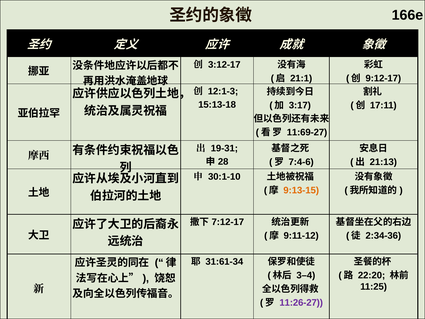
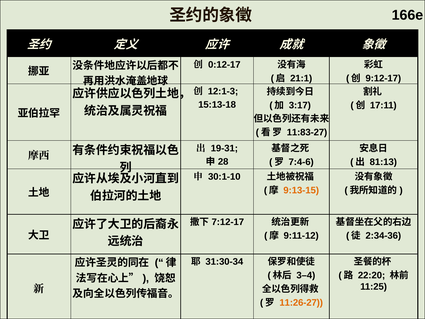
3:12-17: 3:12-17 -> 0:12-17
11:69-27: 11:69-27 -> 11:83-27
21:13: 21:13 -> 81:13
31:61-34: 31:61-34 -> 31:30-34
11:26-27 colour: purple -> orange
